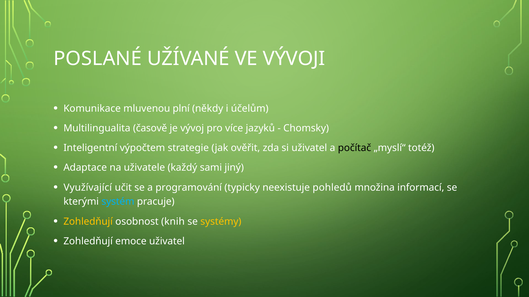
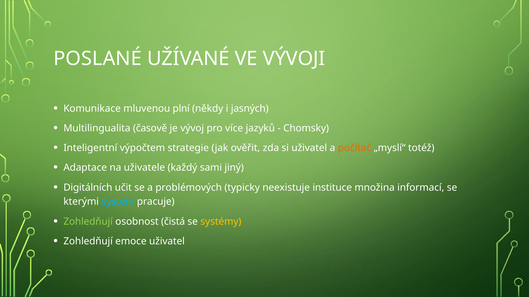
účelům: účelům -> jasných
počítač colour: black -> orange
Využívající: Využívající -> Digitálních
programování: programování -> problémových
pohledů: pohledů -> instituce
Zohledňují at (88, 222) colour: yellow -> light green
knih: knih -> čistá
